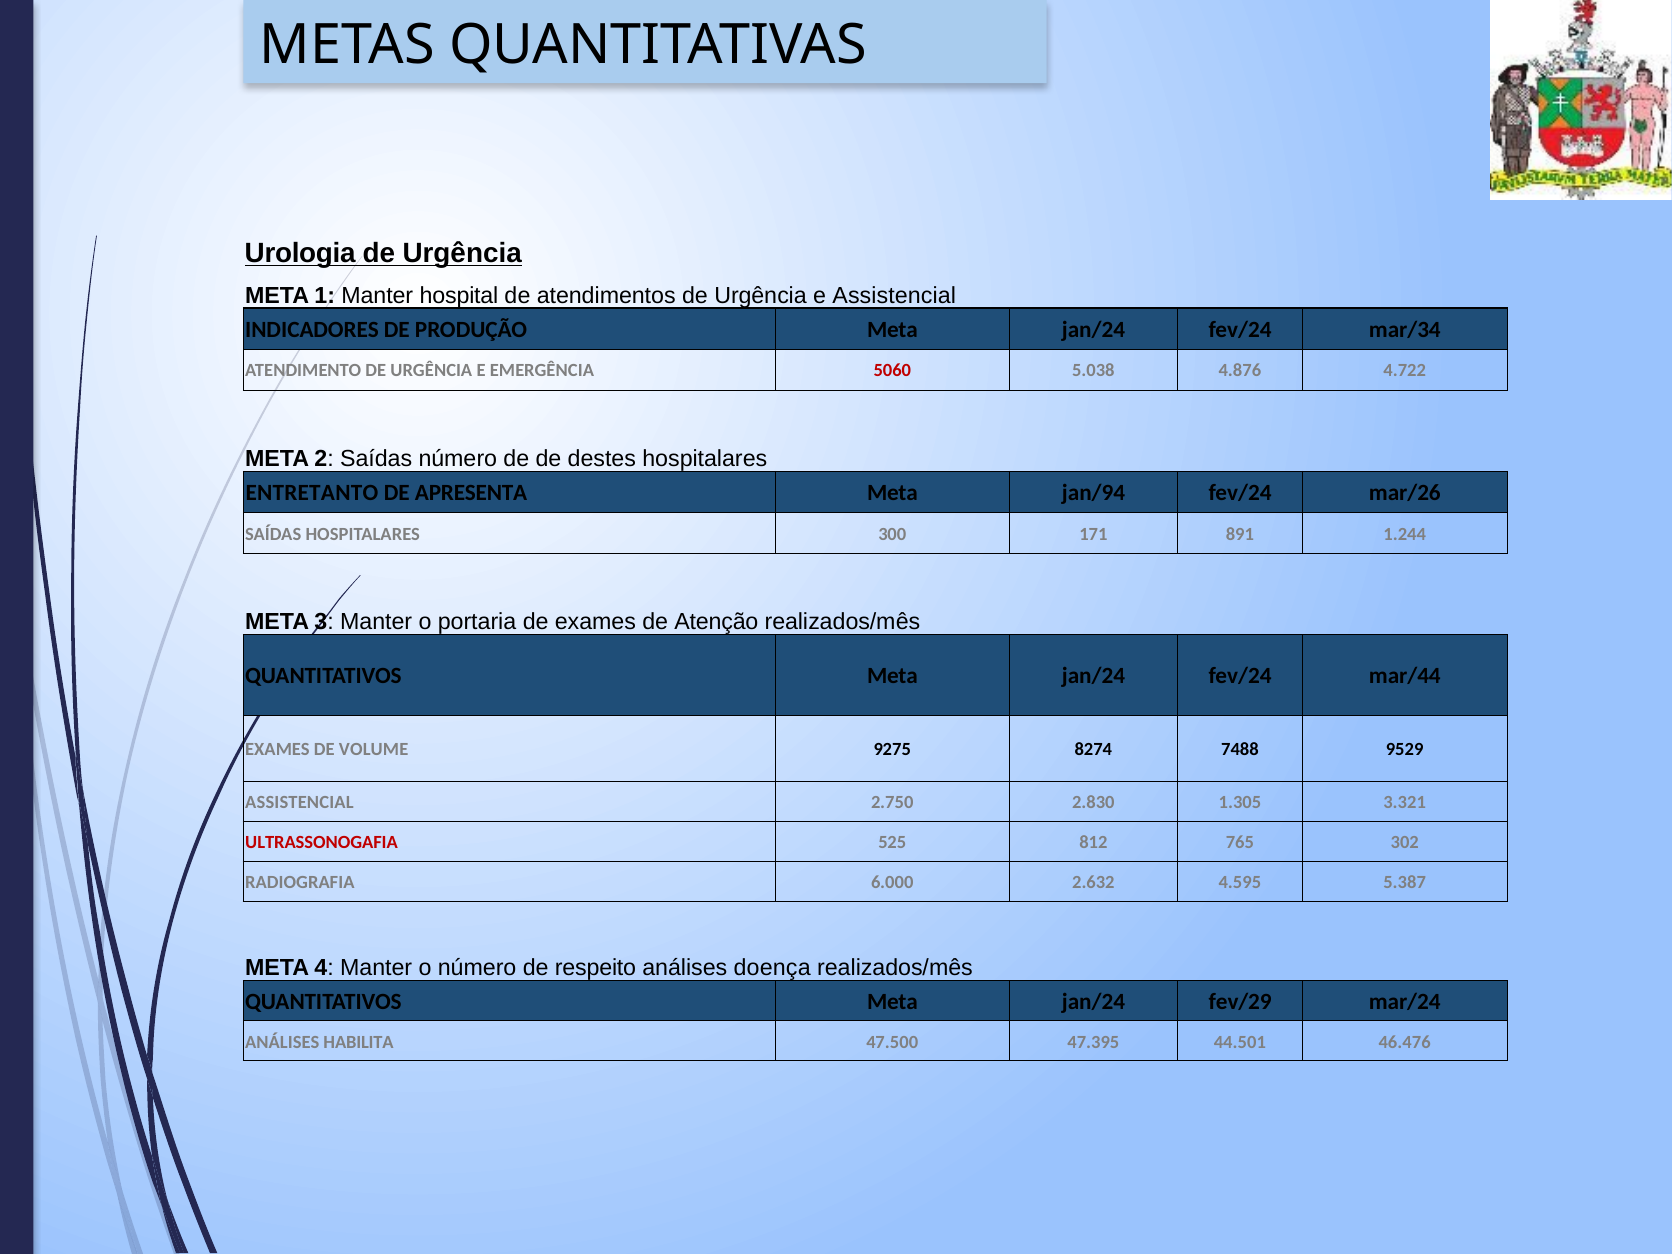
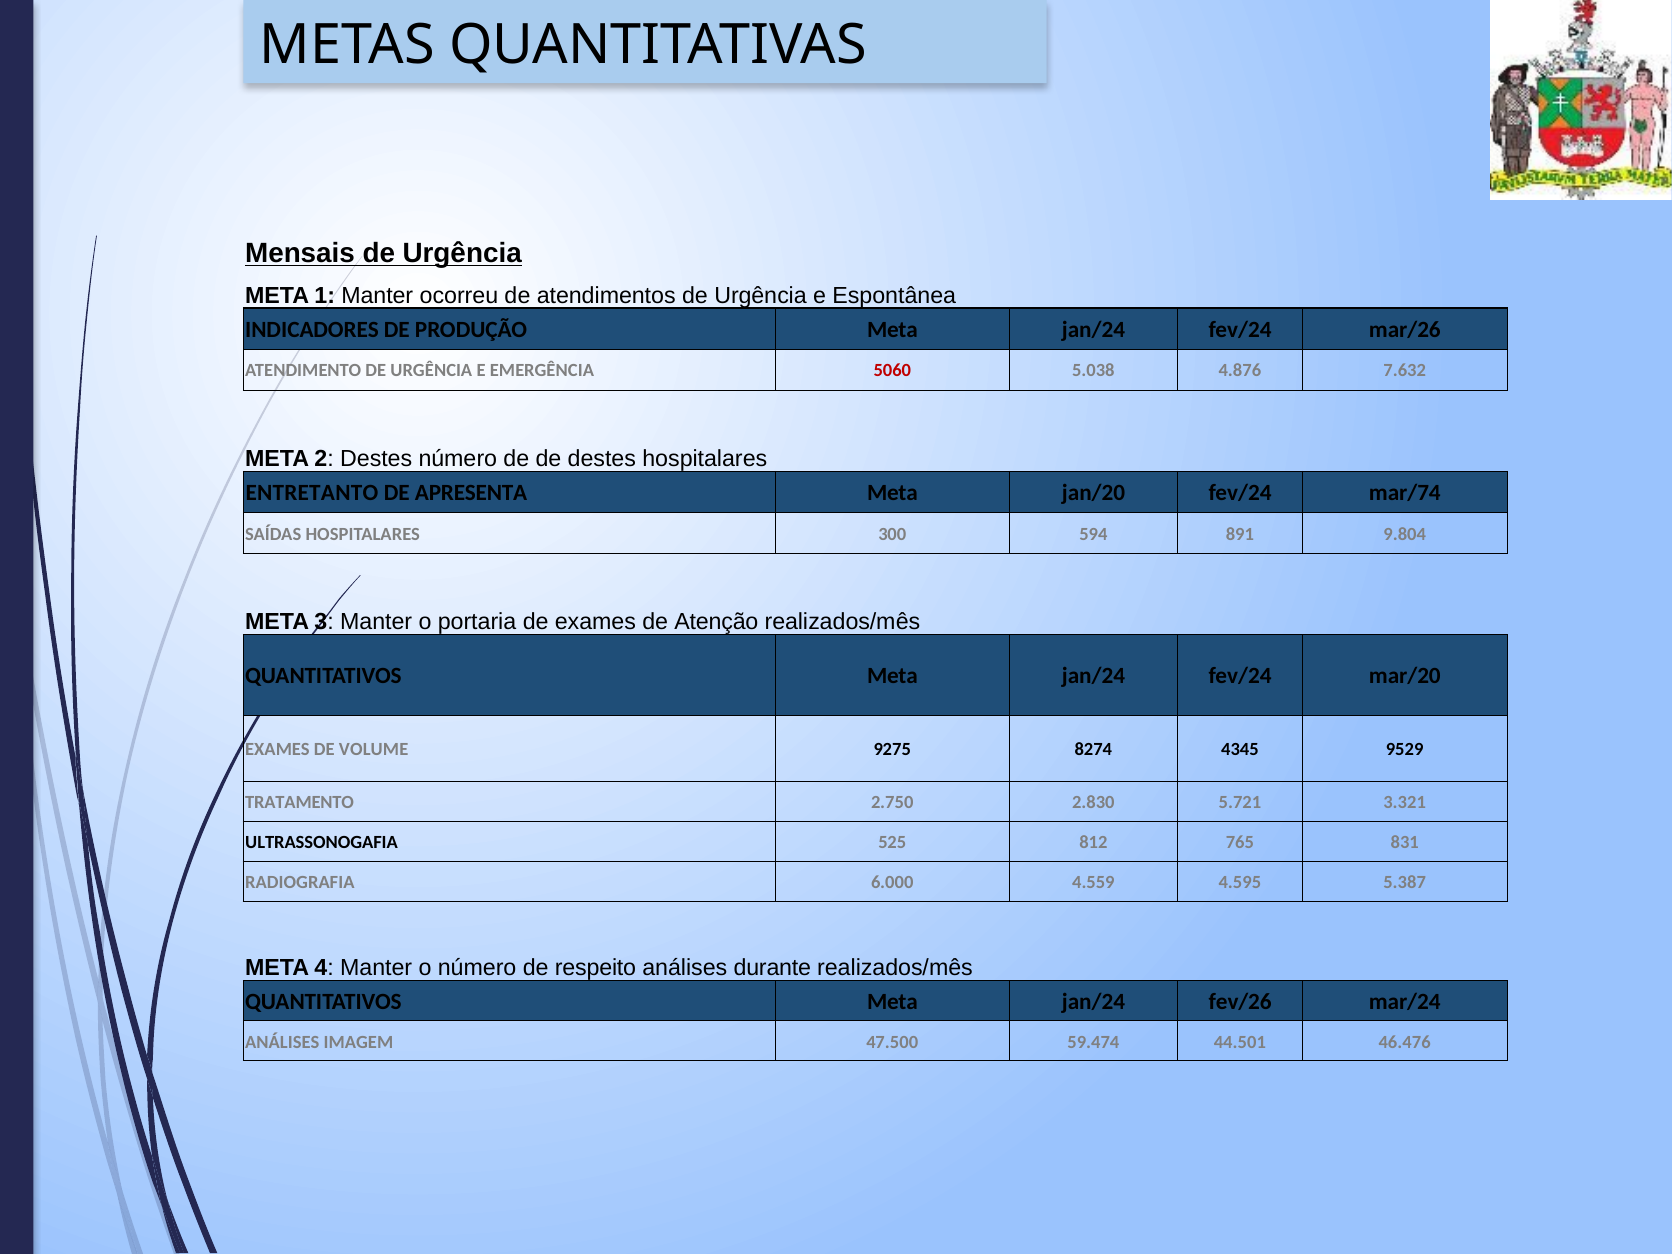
Urologia: Urologia -> Mensais
hospital: hospital -> ocorreu
e Assistencial: Assistencial -> Espontânea
mar/34: mar/34 -> mar/26
4.722: 4.722 -> 7.632
2 Saídas: Saídas -> Destes
jan/94: jan/94 -> jan/20
mar/26: mar/26 -> mar/74
171: 171 -> 594
1.244: 1.244 -> 9.804
mar/44: mar/44 -> mar/20
7488: 7488 -> 4345
ASSISTENCIAL at (299, 803): ASSISTENCIAL -> TRATAMENTO
1.305: 1.305 -> 5.721
ULTRASSONOGAFIA colour: red -> black
302: 302 -> 831
2.632: 2.632 -> 4.559
doença: doença -> durante
fev/29: fev/29 -> fev/26
HABILITA: HABILITA -> IMAGEM
47.395: 47.395 -> 59.474
